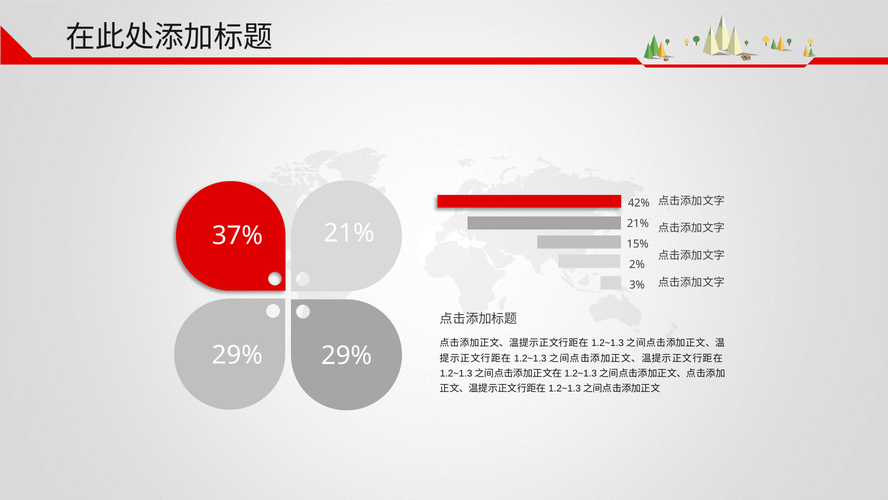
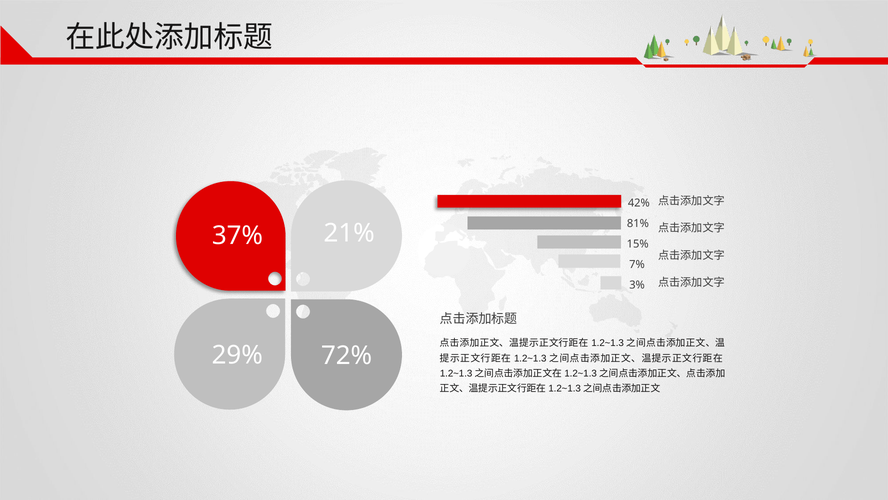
21% at (638, 223): 21% -> 81%
2%: 2% -> 7%
29% 29%: 29% -> 72%
